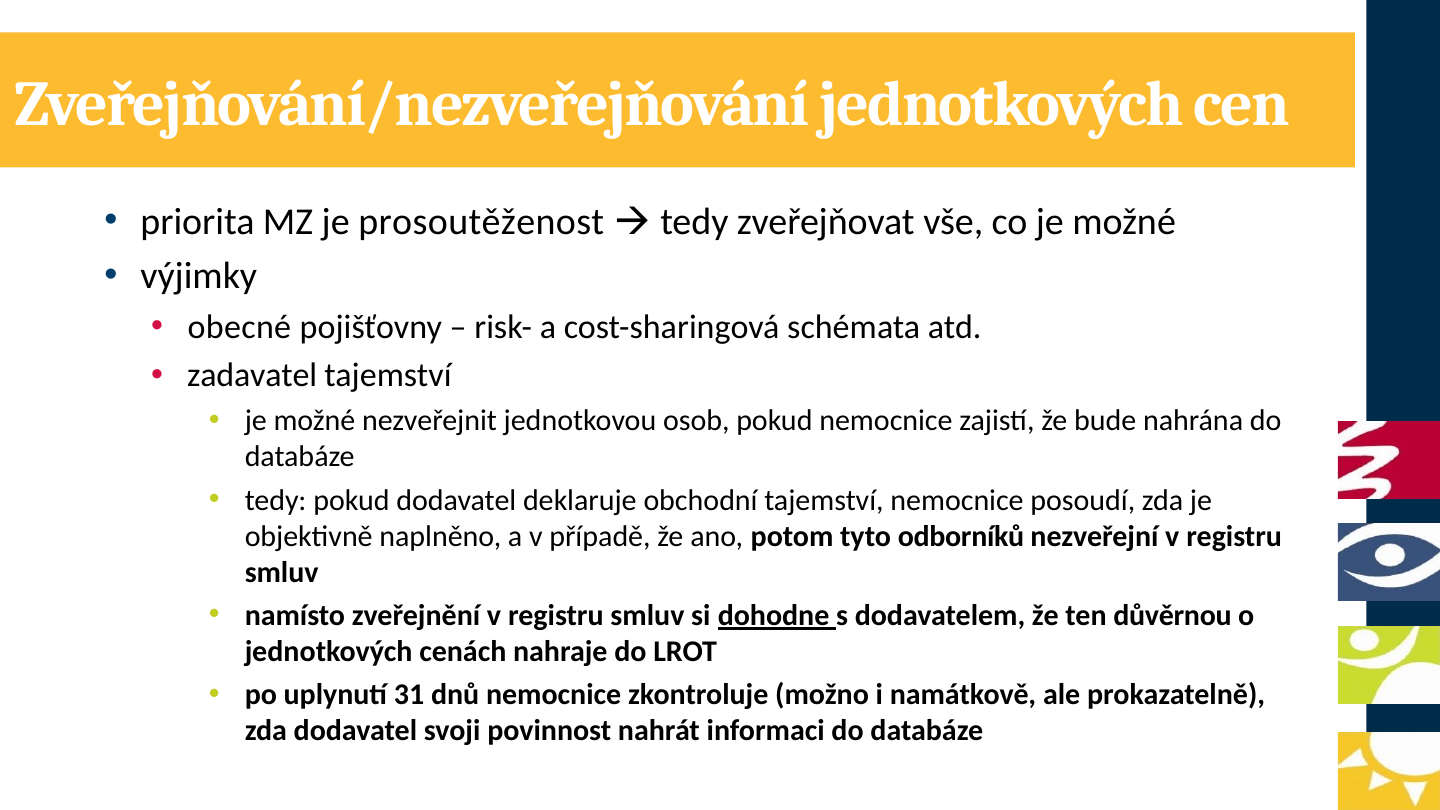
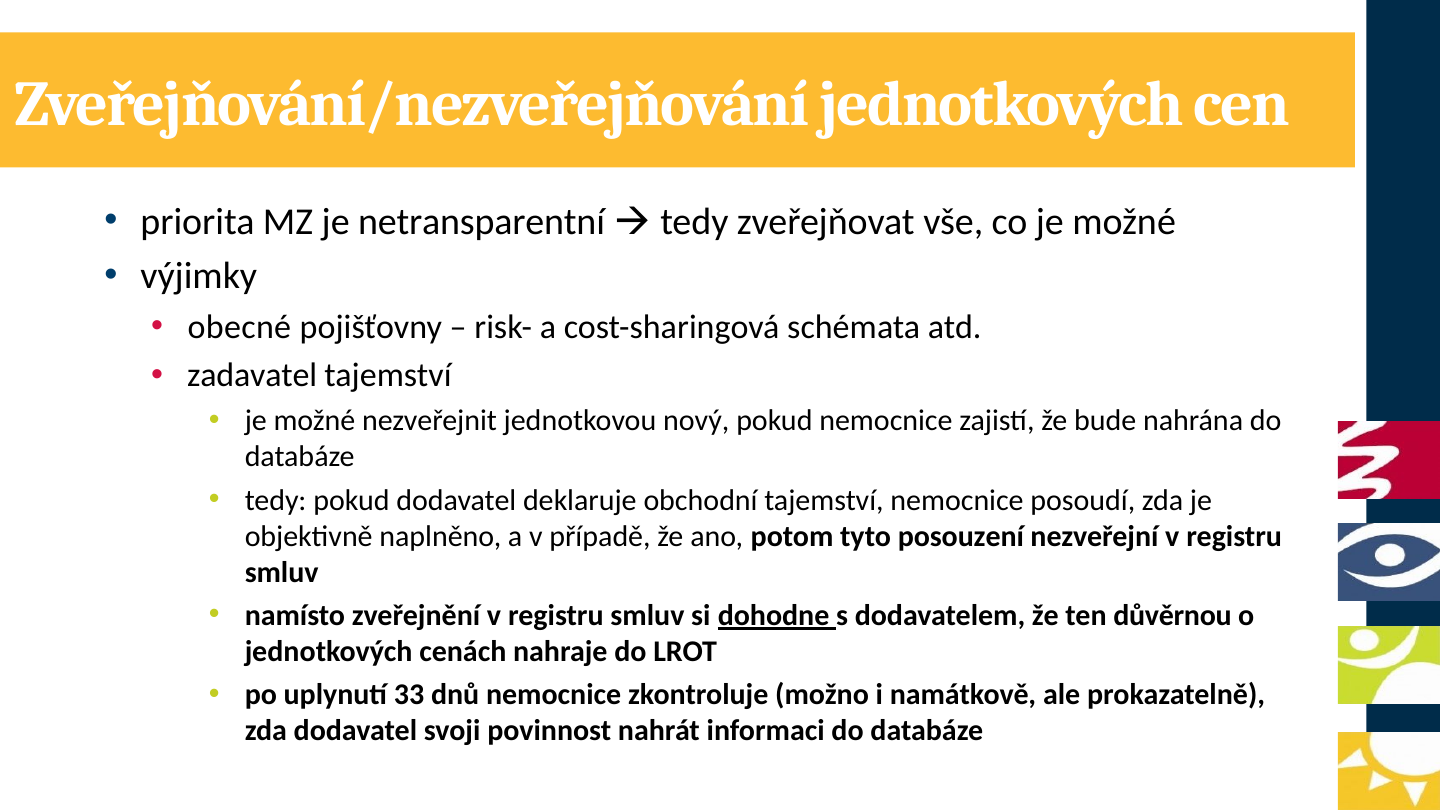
prosoutěženost: prosoutěženost -> netransparentní
osob: osob -> nový
odborníků: odborníků -> posouzení
31: 31 -> 33
